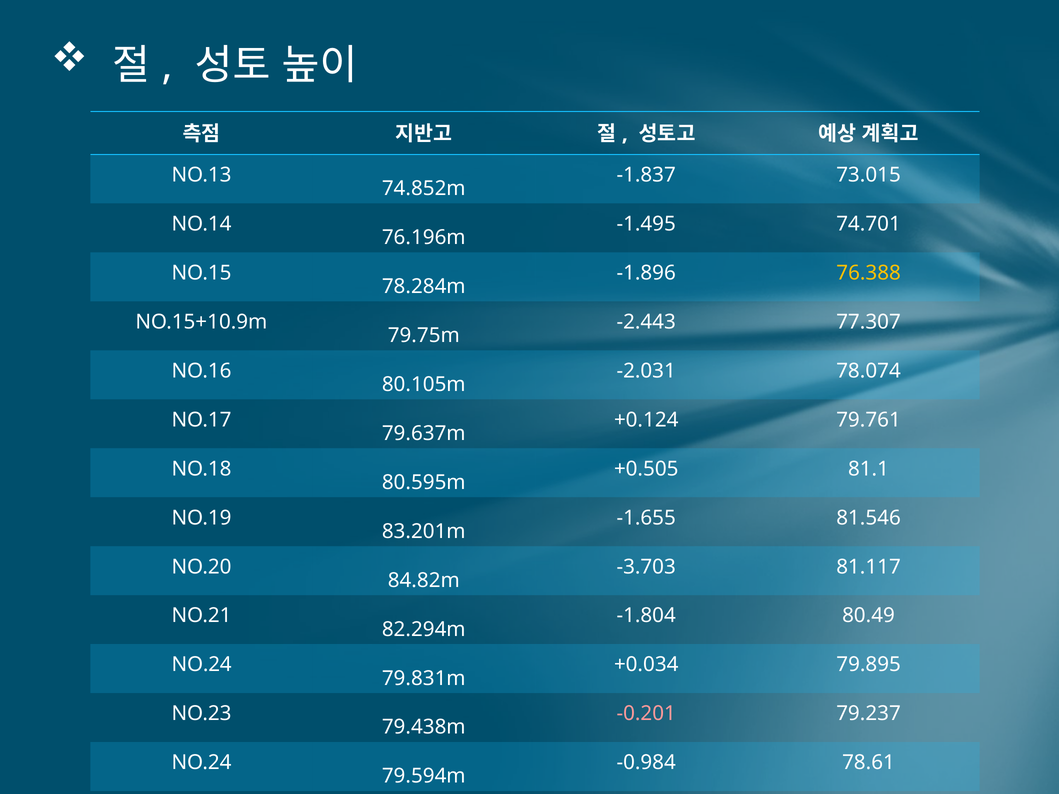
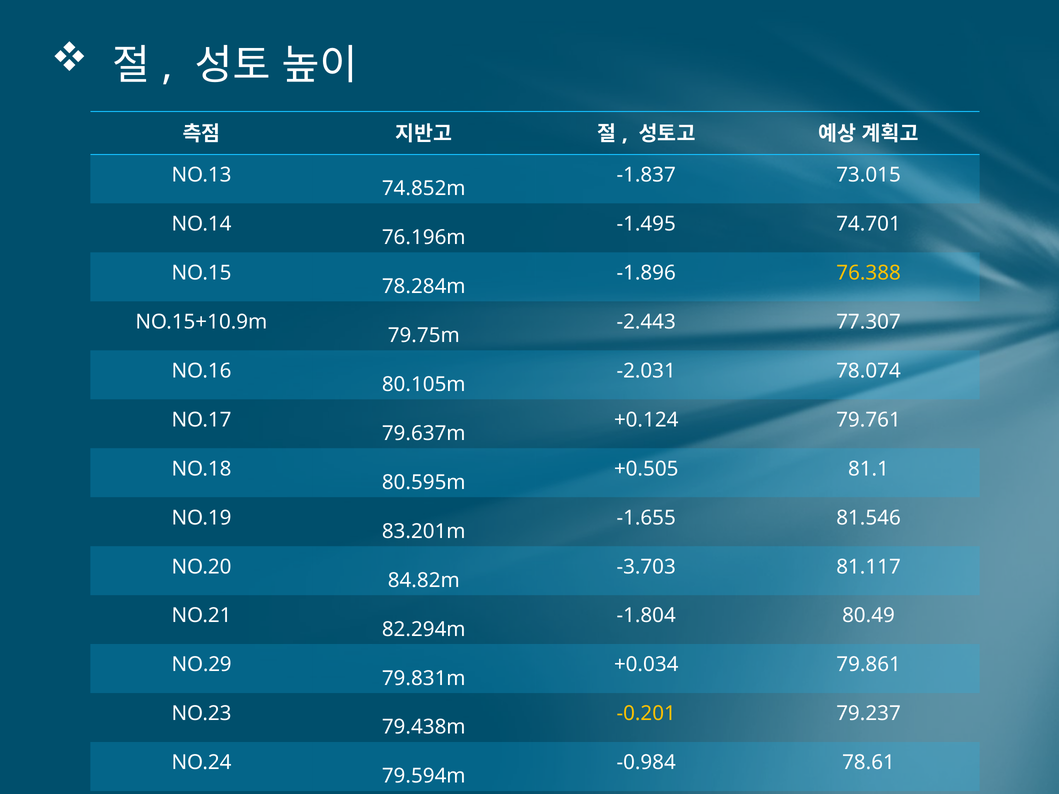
NO.24 at (202, 665): NO.24 -> NO.29
79.895: 79.895 -> 79.861
-0.201 colour: pink -> yellow
